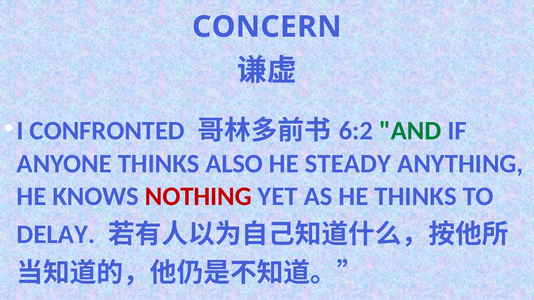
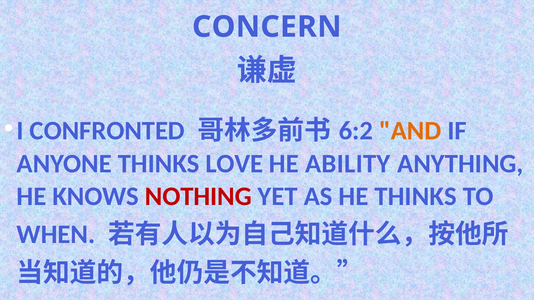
AND colour: green -> orange
ALSO: ALSO -> LOVE
STEADY: STEADY -> ABILITY
DELAY: DELAY -> WHEN
